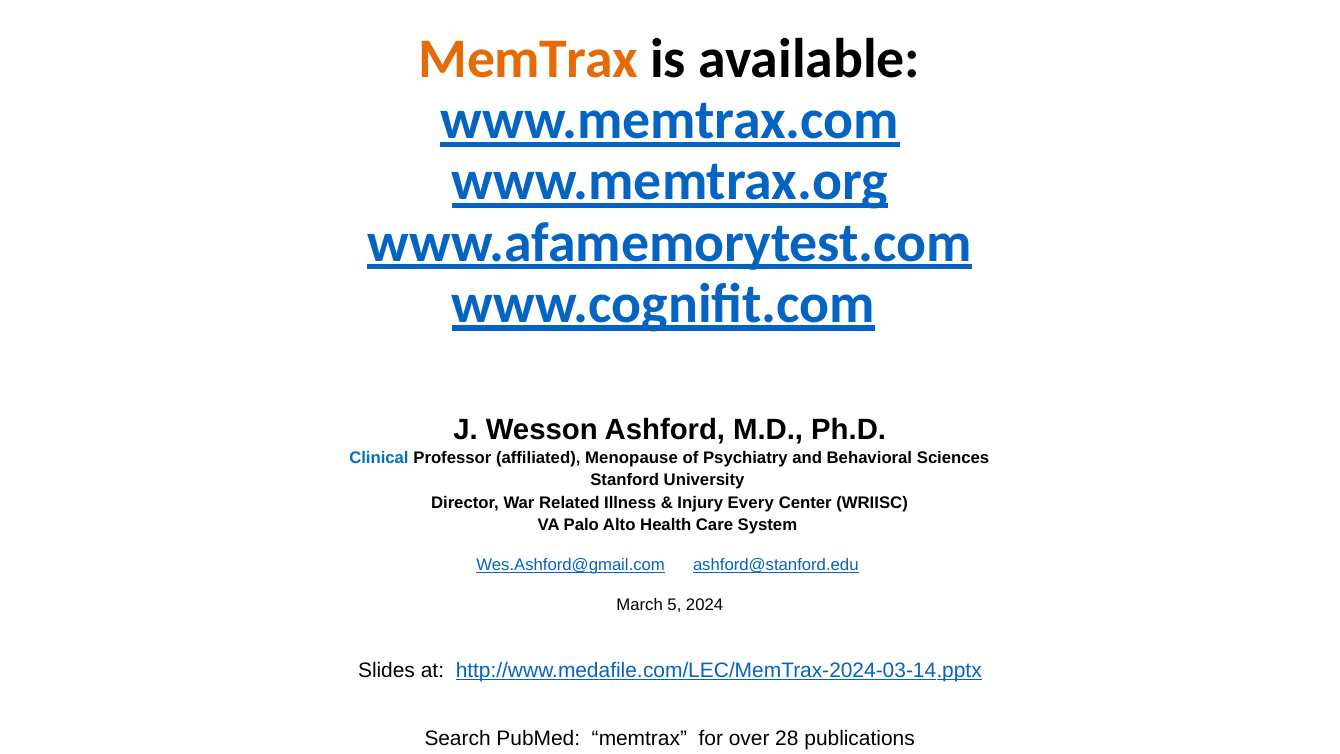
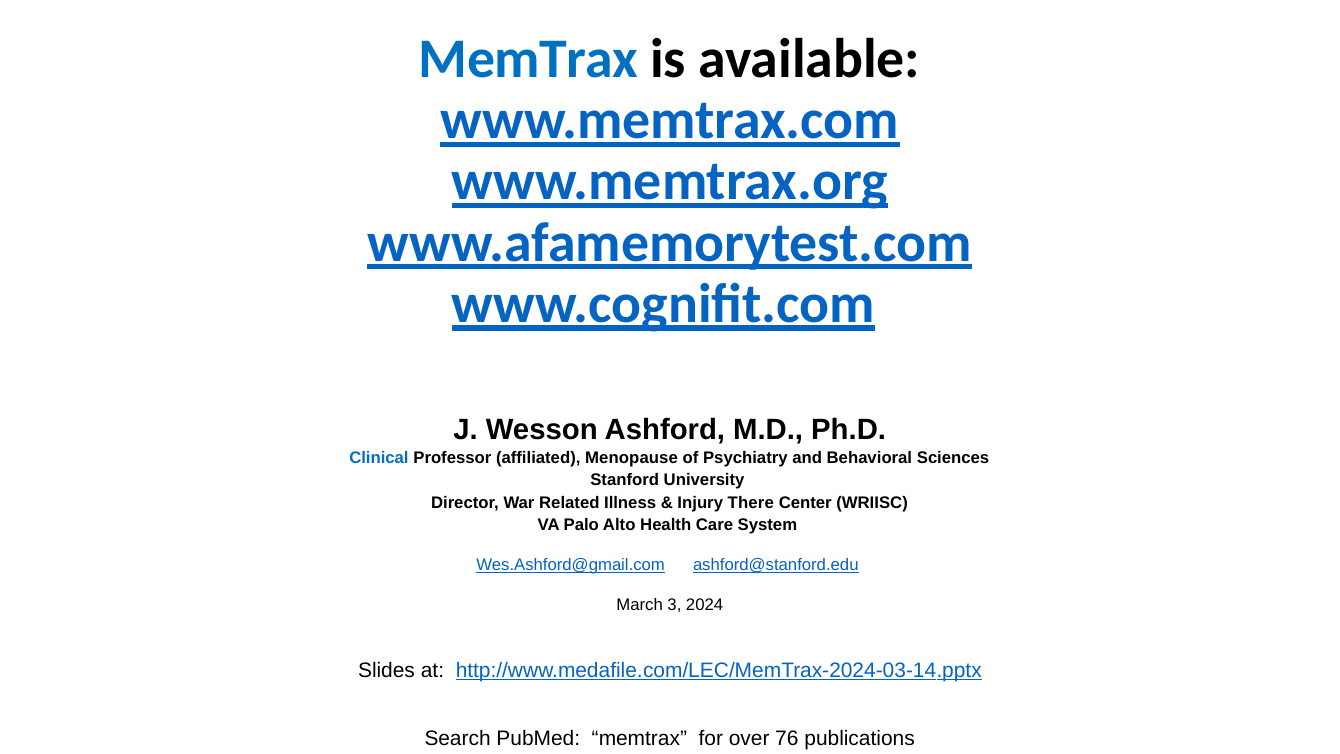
MemTrax at (529, 59) colour: orange -> blue
Every: Every -> There
5: 5 -> 3
28: 28 -> 76
